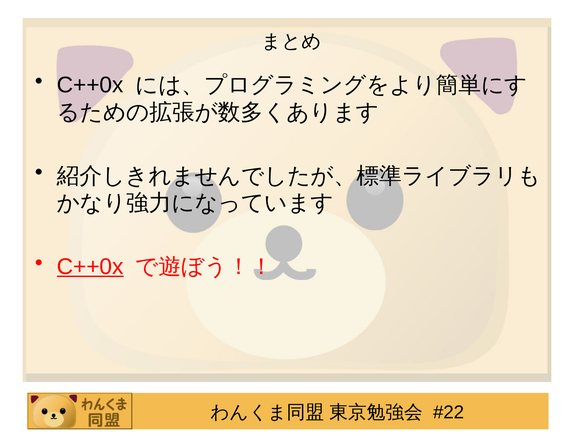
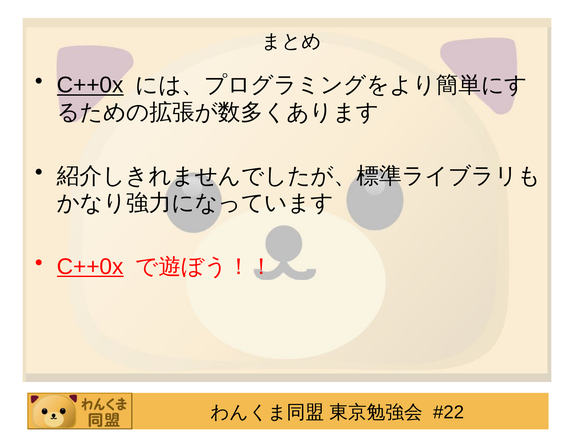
C++0x at (90, 85) underline: none -> present
